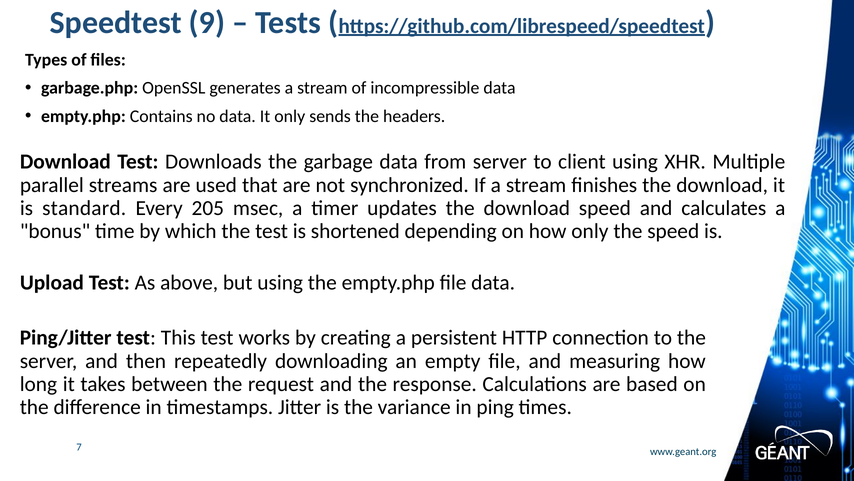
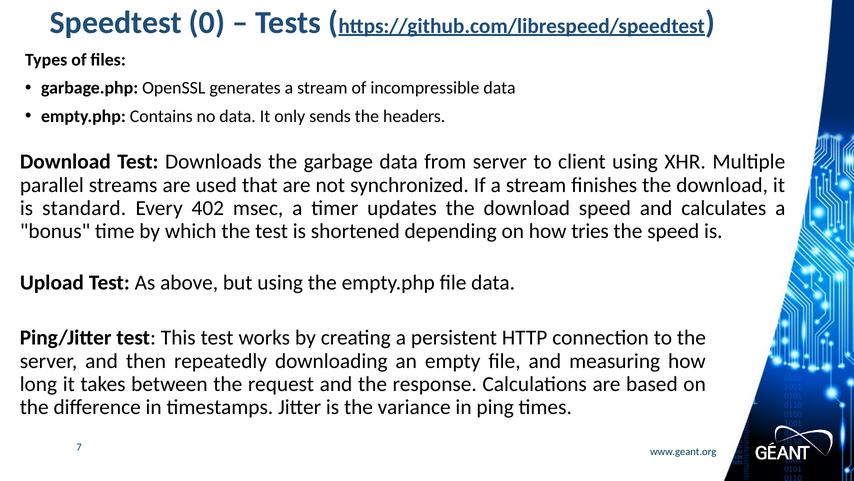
9: 9 -> 0
205: 205 -> 402
how only: only -> tries
